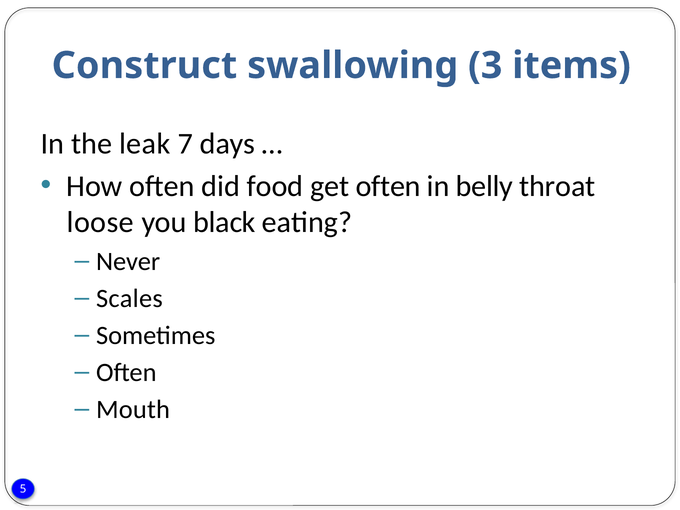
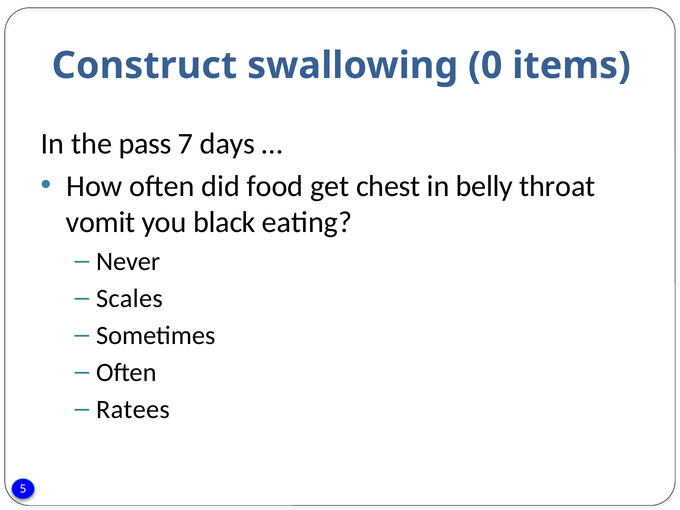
3: 3 -> 0
leak: leak -> pass
get often: often -> chest
loose: loose -> vomit
Mouth: Mouth -> Ratees
